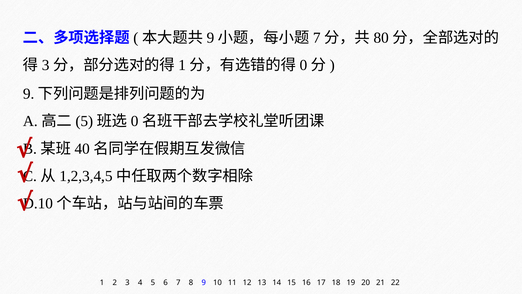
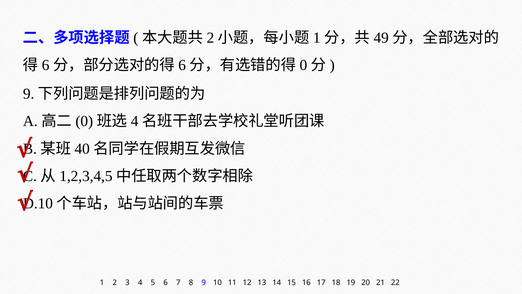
9 at (210, 38): 9 -> 2
7 at (317, 38): 7 -> 1
80: 80 -> 49
3 at (46, 65): 3 -> 6
1 at (182, 65): 1 -> 6
5 at (84, 121): 5 -> 0
0 at (135, 121): 0 -> 4
